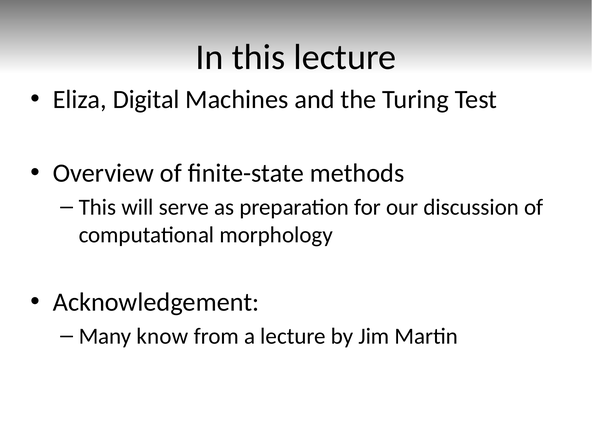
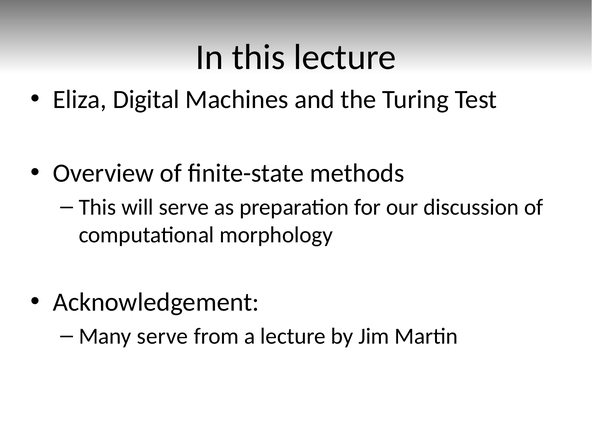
Many know: know -> serve
